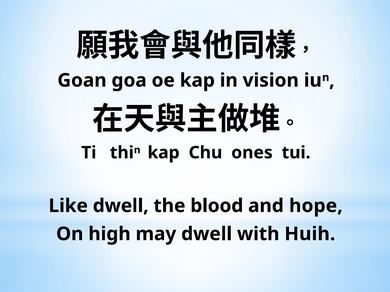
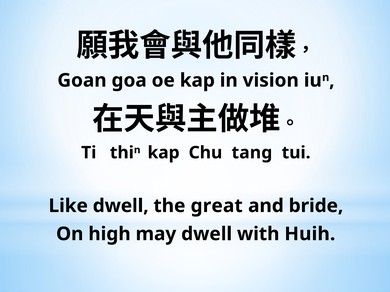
ones: ones -> tang
blood: blood -> great
hope: hope -> bride
